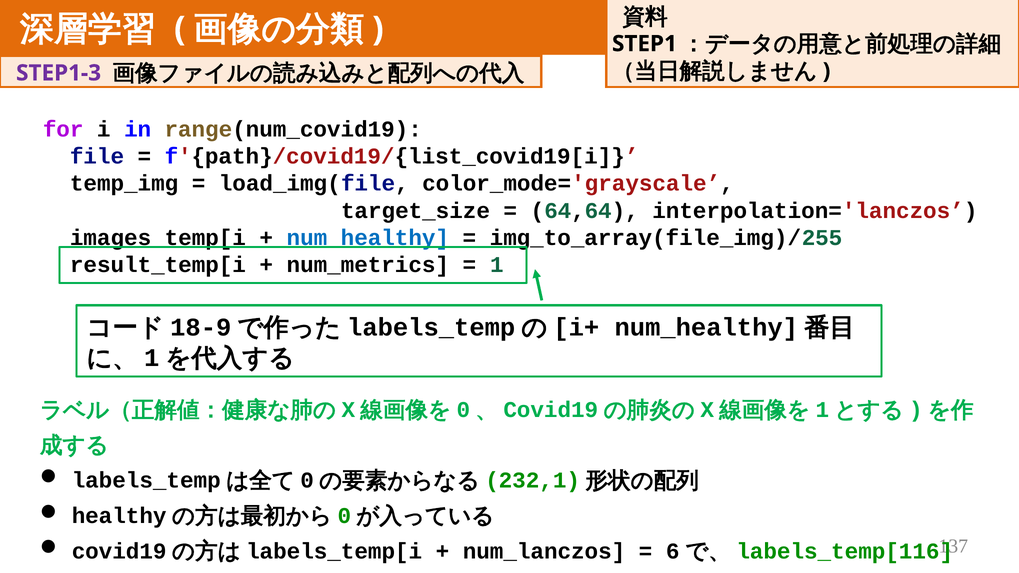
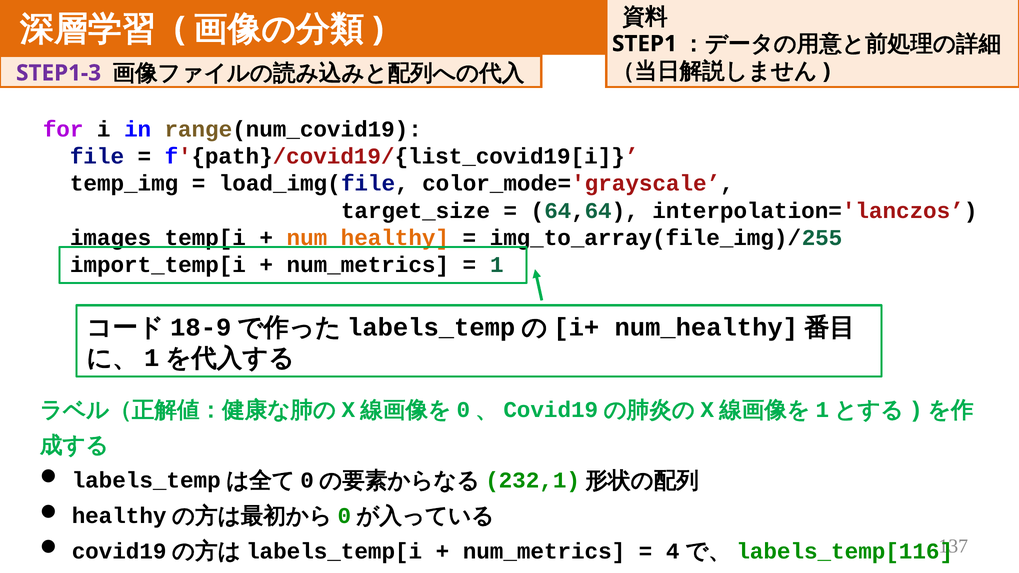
num_healthy colour: blue -> orange
result_temp[i: result_temp[i -> import_temp[i
num_lanczos at (544, 551): num_lanczos -> num_metrics
6: 6 -> 4
